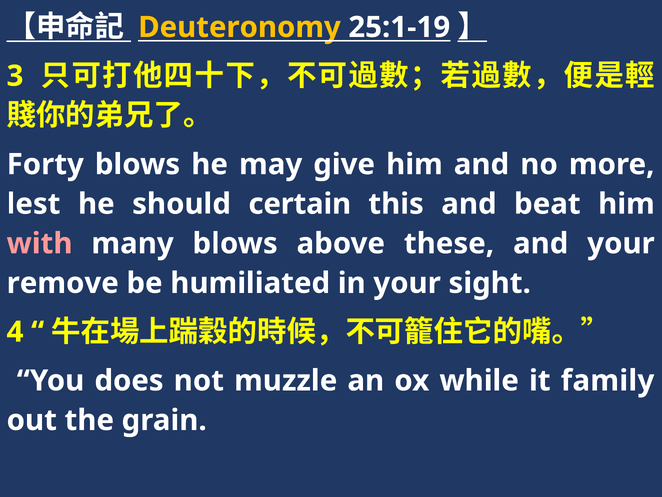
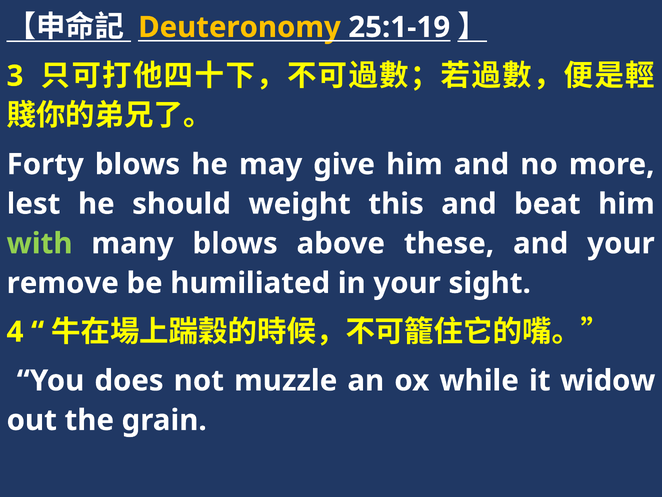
certain: certain -> weight
with colour: pink -> light green
family: family -> widow
